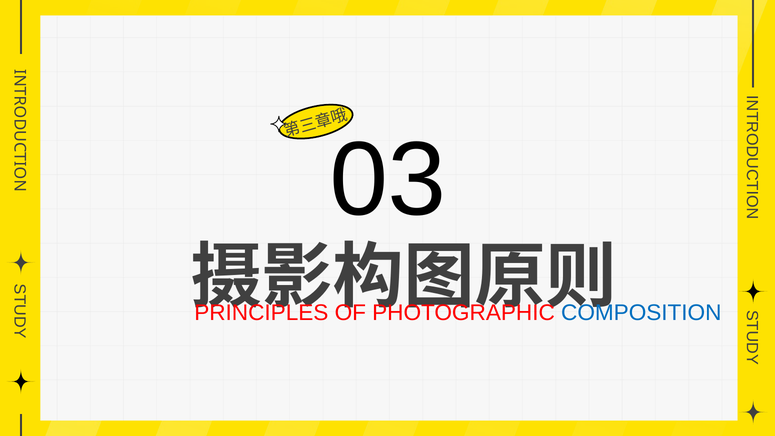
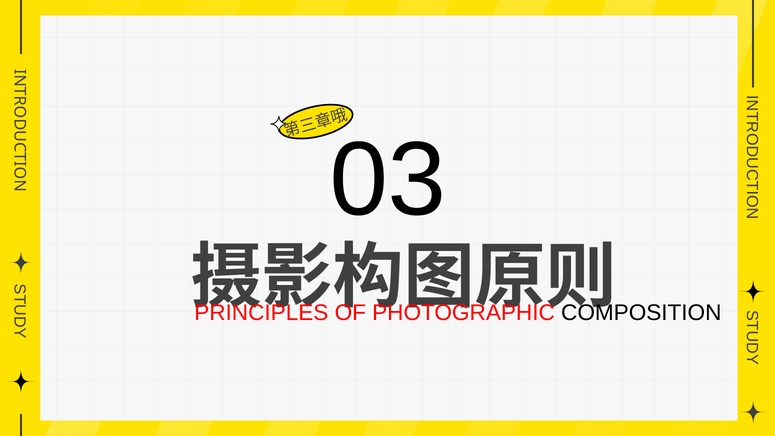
COMPOSITION colour: blue -> black
